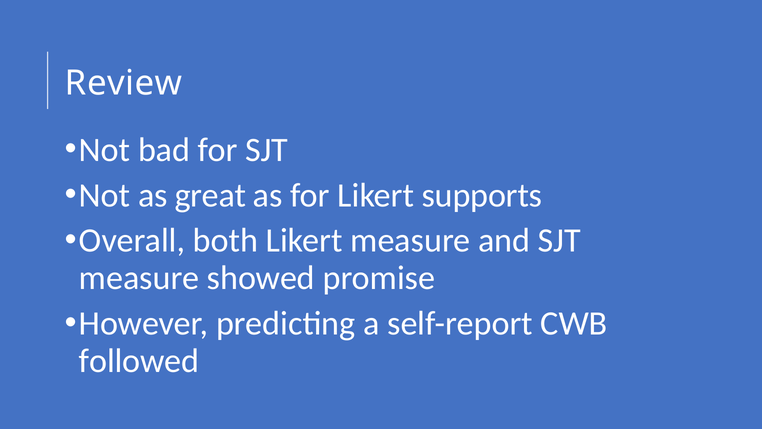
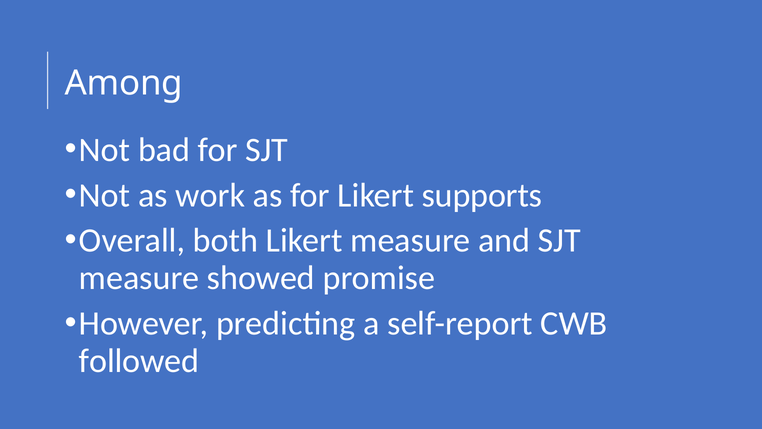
Review: Review -> Among
great: great -> work
